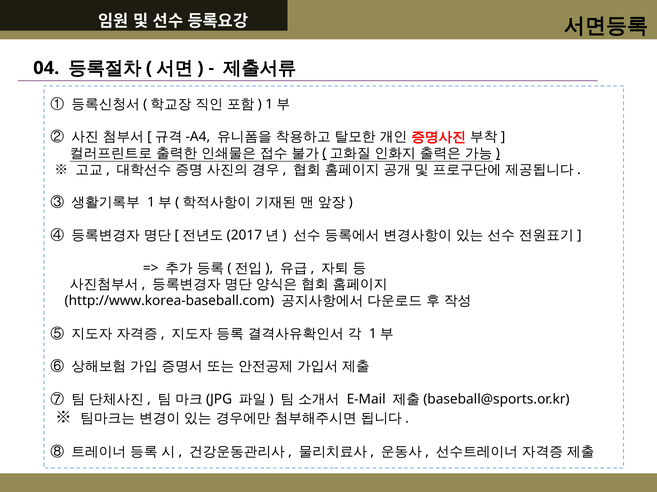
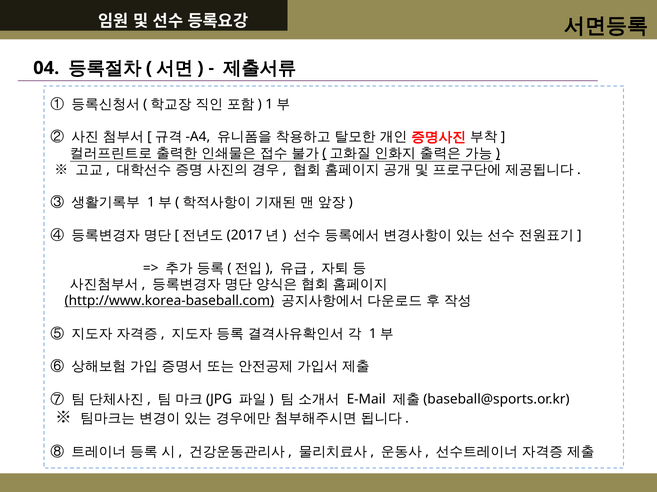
http://www.korea-baseball.com underline: none -> present
